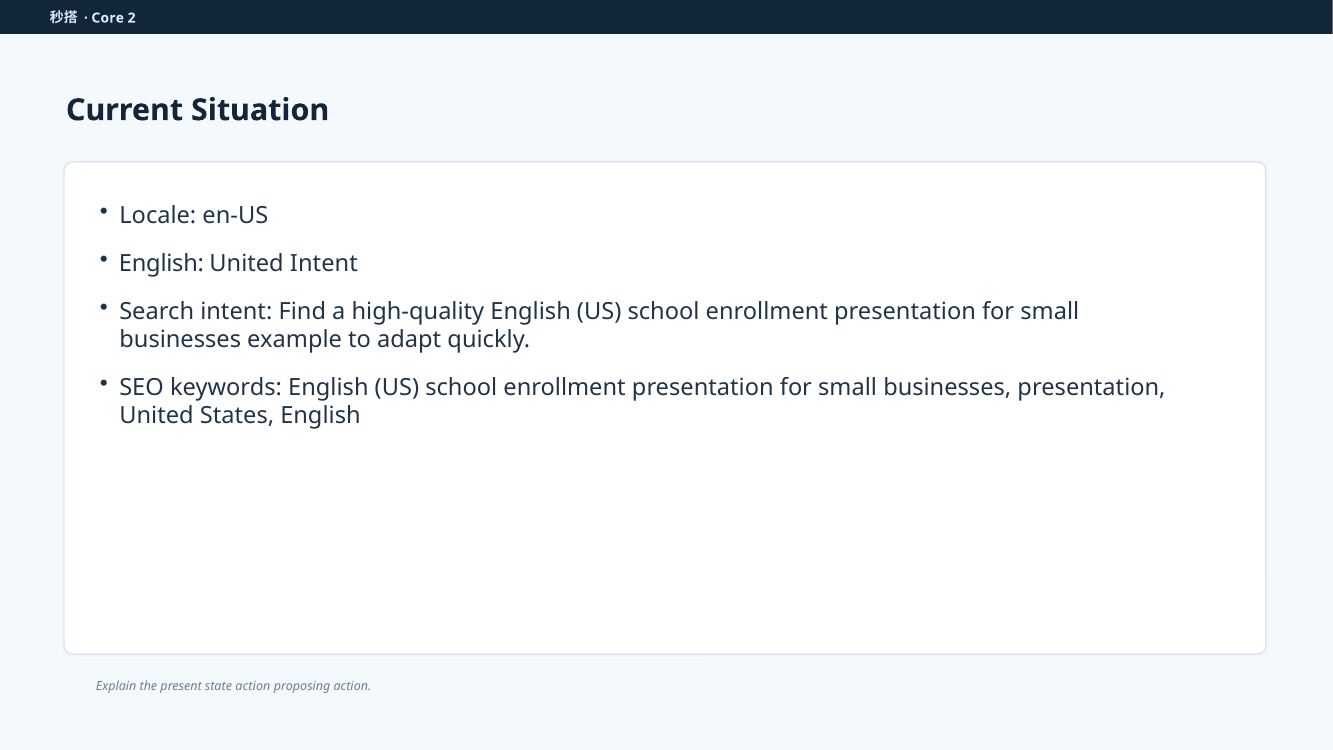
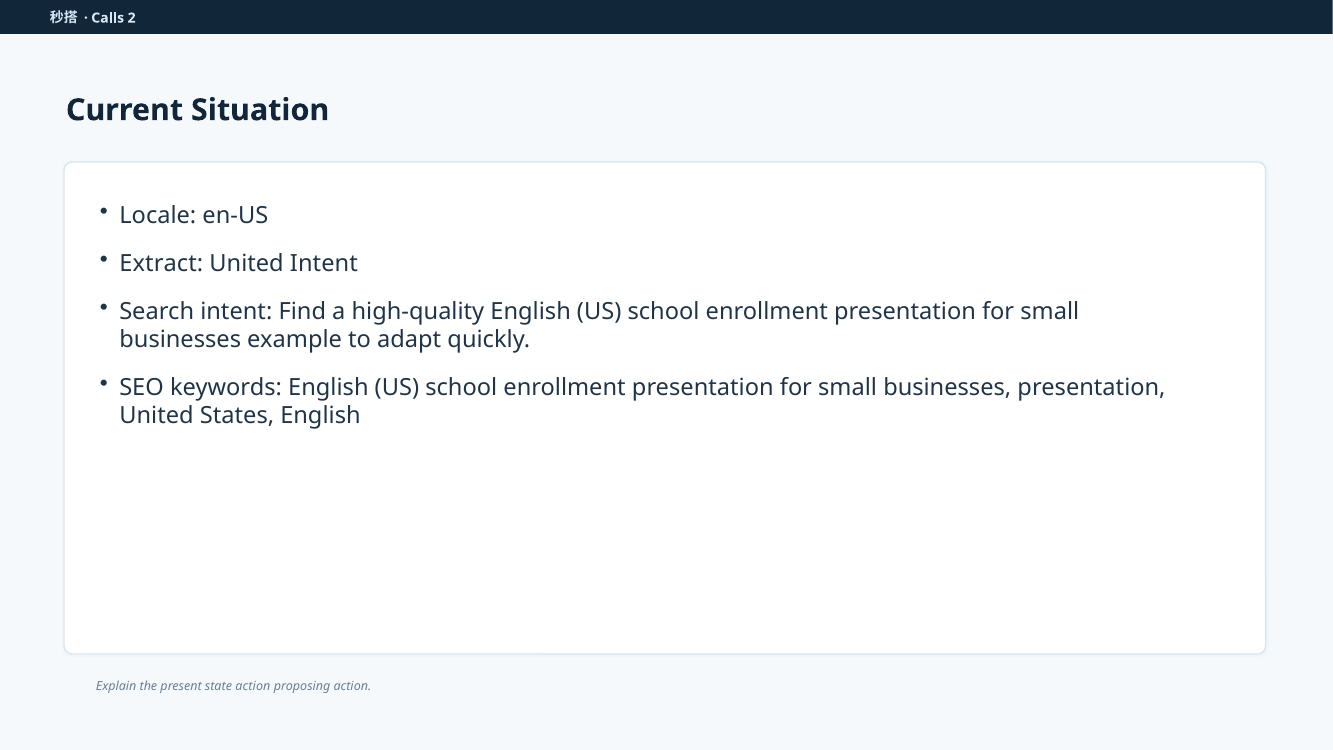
Core: Core -> Calls
English at (161, 264): English -> Extract
